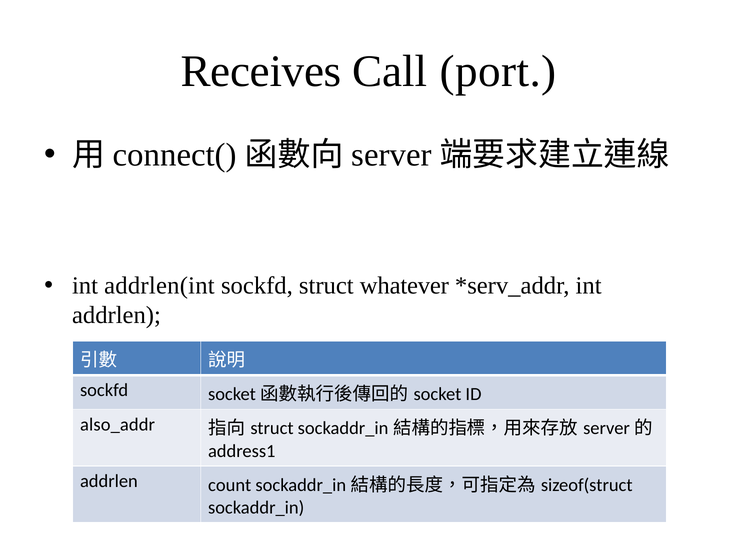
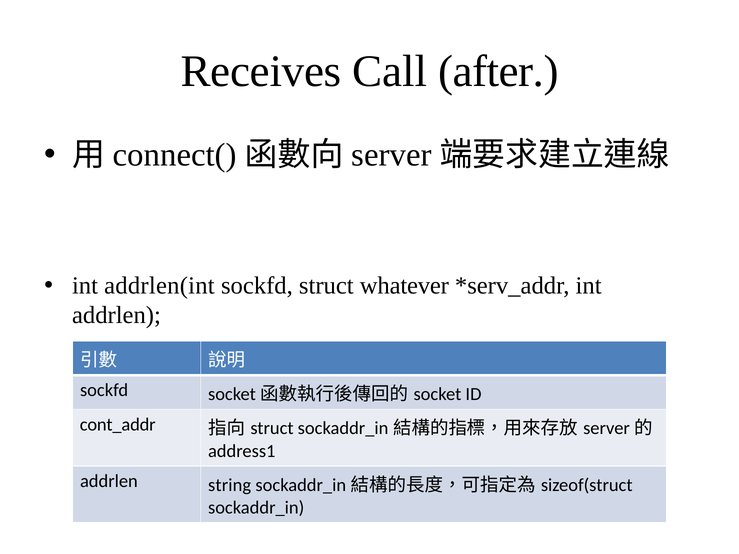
port: port -> after
also_addr: also_addr -> cont_addr
count: count -> string
